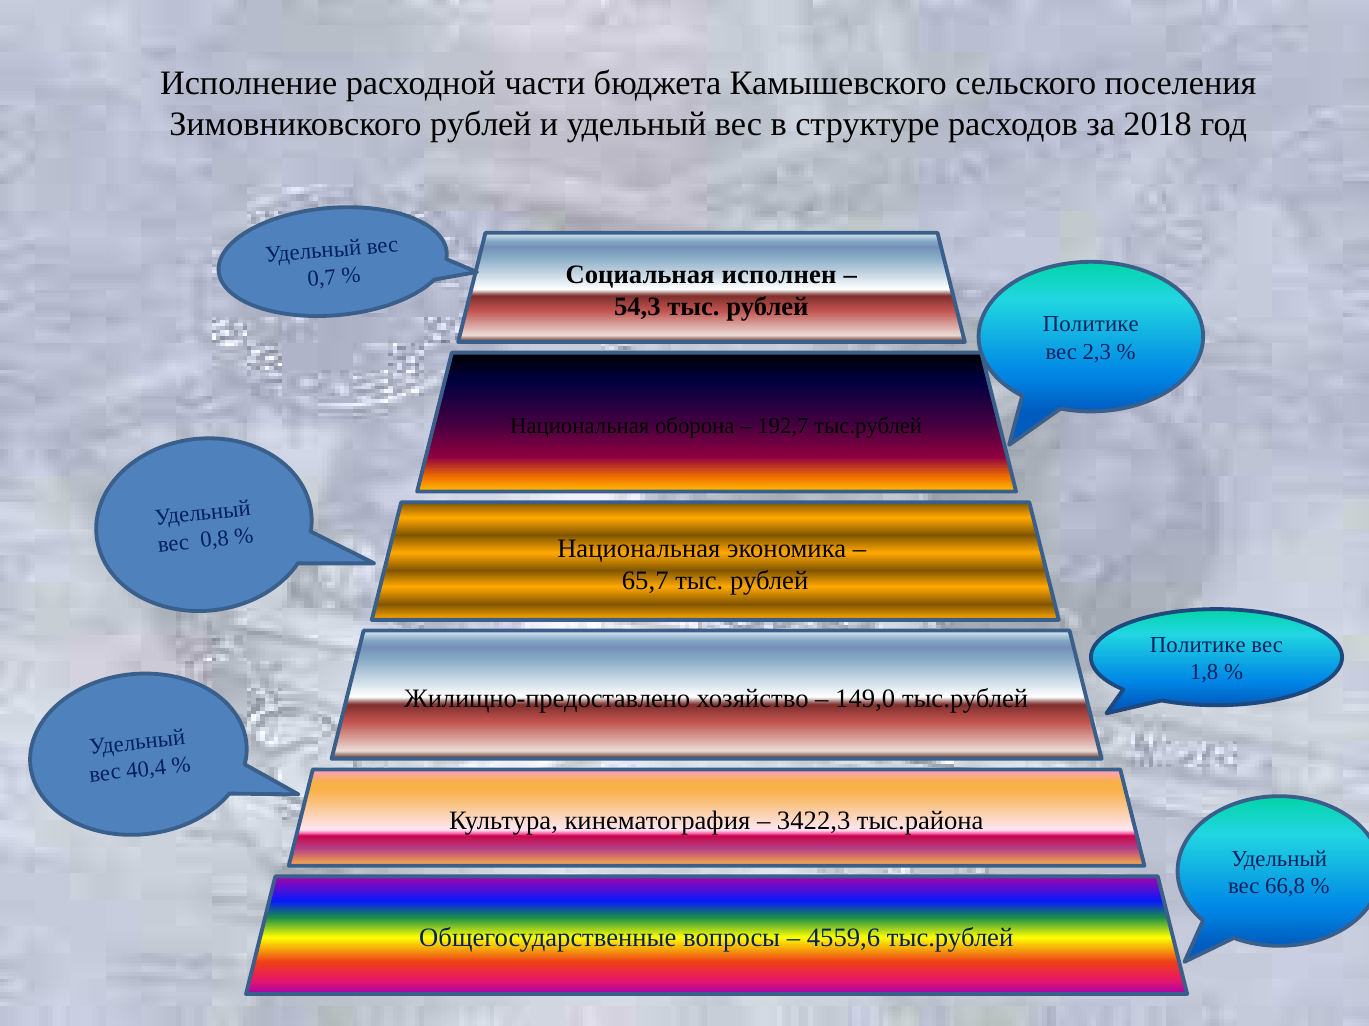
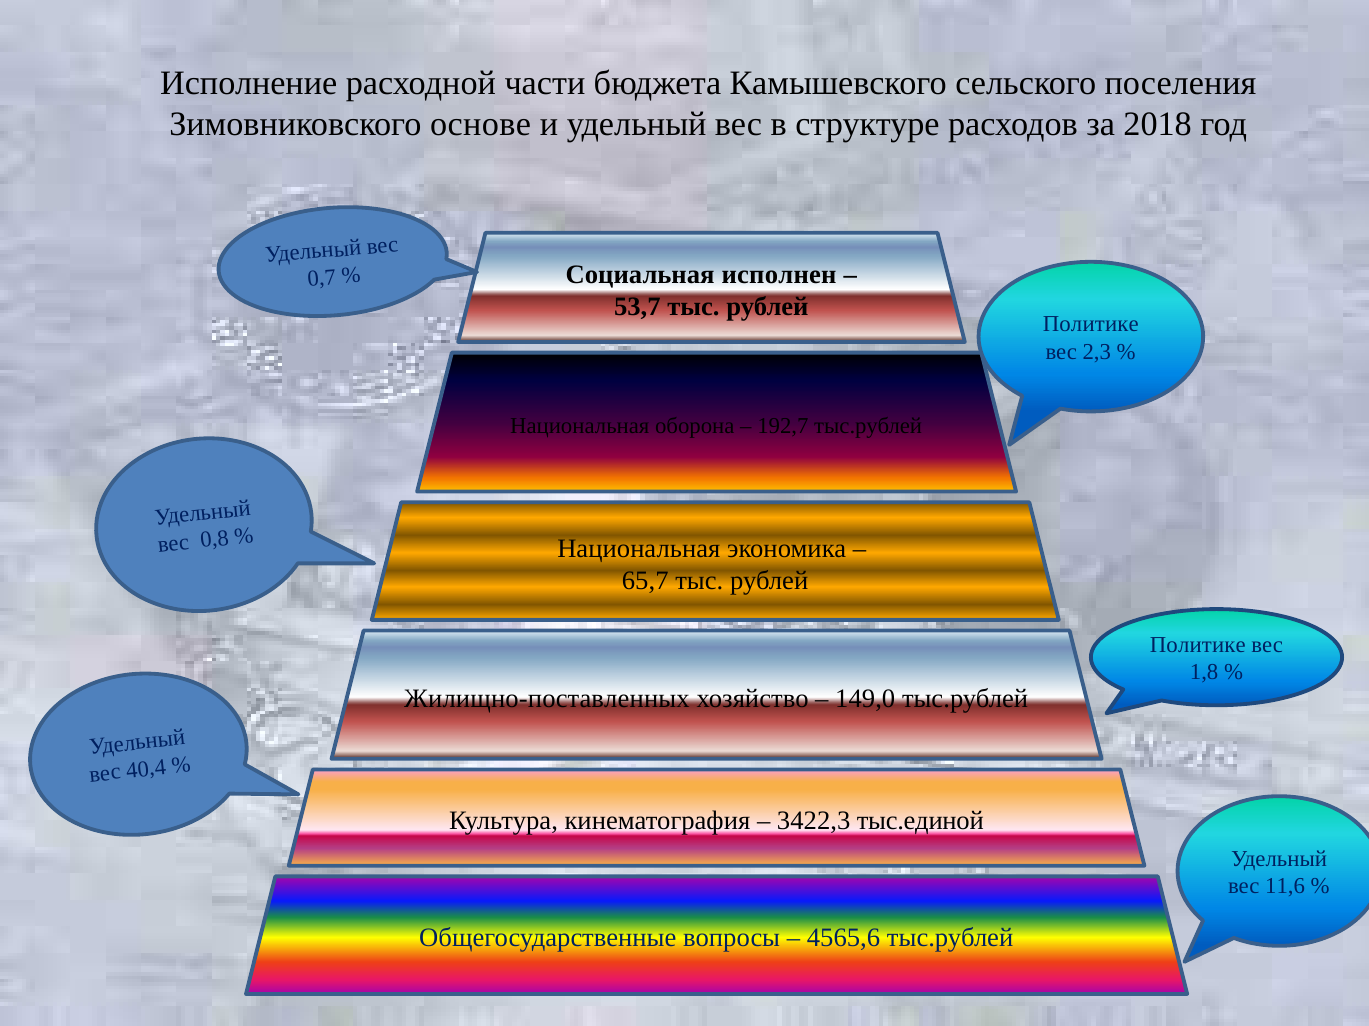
Зимовниковского рублей: рублей -> основе
54,3: 54,3 -> 53,7
Жилищно-предоставлено: Жилищно-предоставлено -> Жилищно-поставленных
тыс.района: тыс.района -> тыс.единой
66,8: 66,8 -> 11,6
4559,6: 4559,6 -> 4565,6
